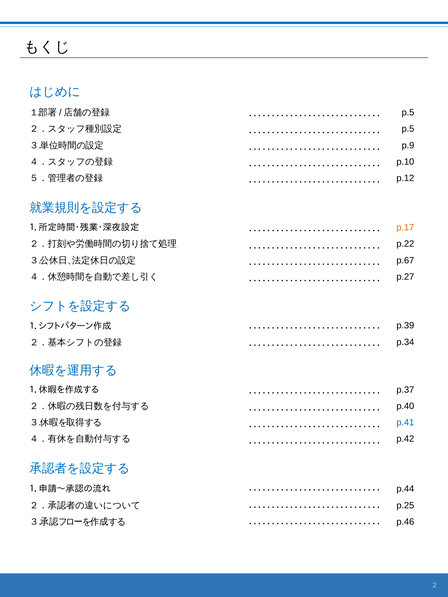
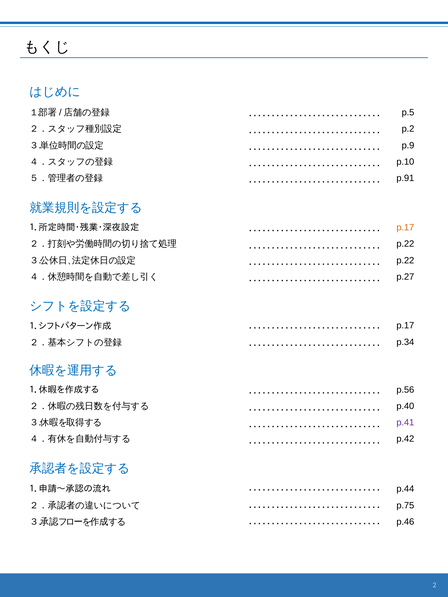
p.5 at (408, 129): p.5 -> p.2
p.12: p.12 -> p.91
p.67 at (405, 261): p.67 -> p.22
p.39 at (405, 326): p.39 -> p.17
p.37: p.37 -> p.56
p.41 colour: blue -> purple
p.25: p.25 -> p.75
